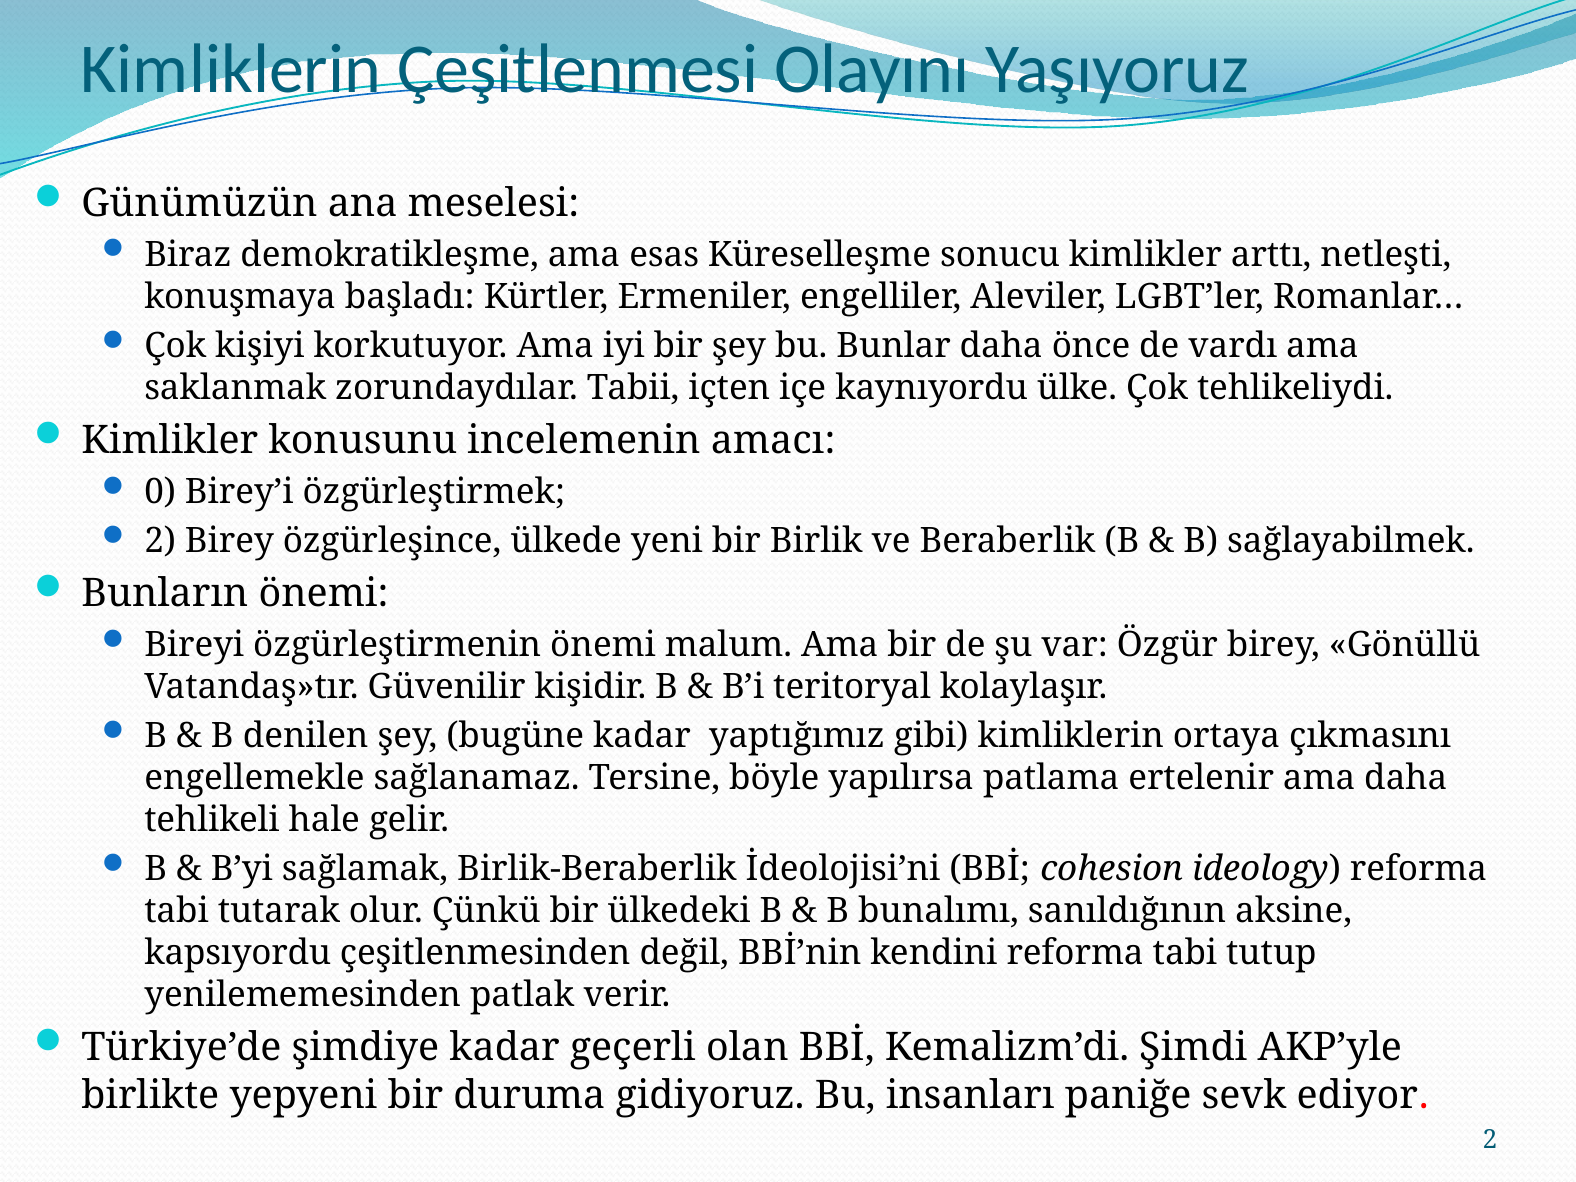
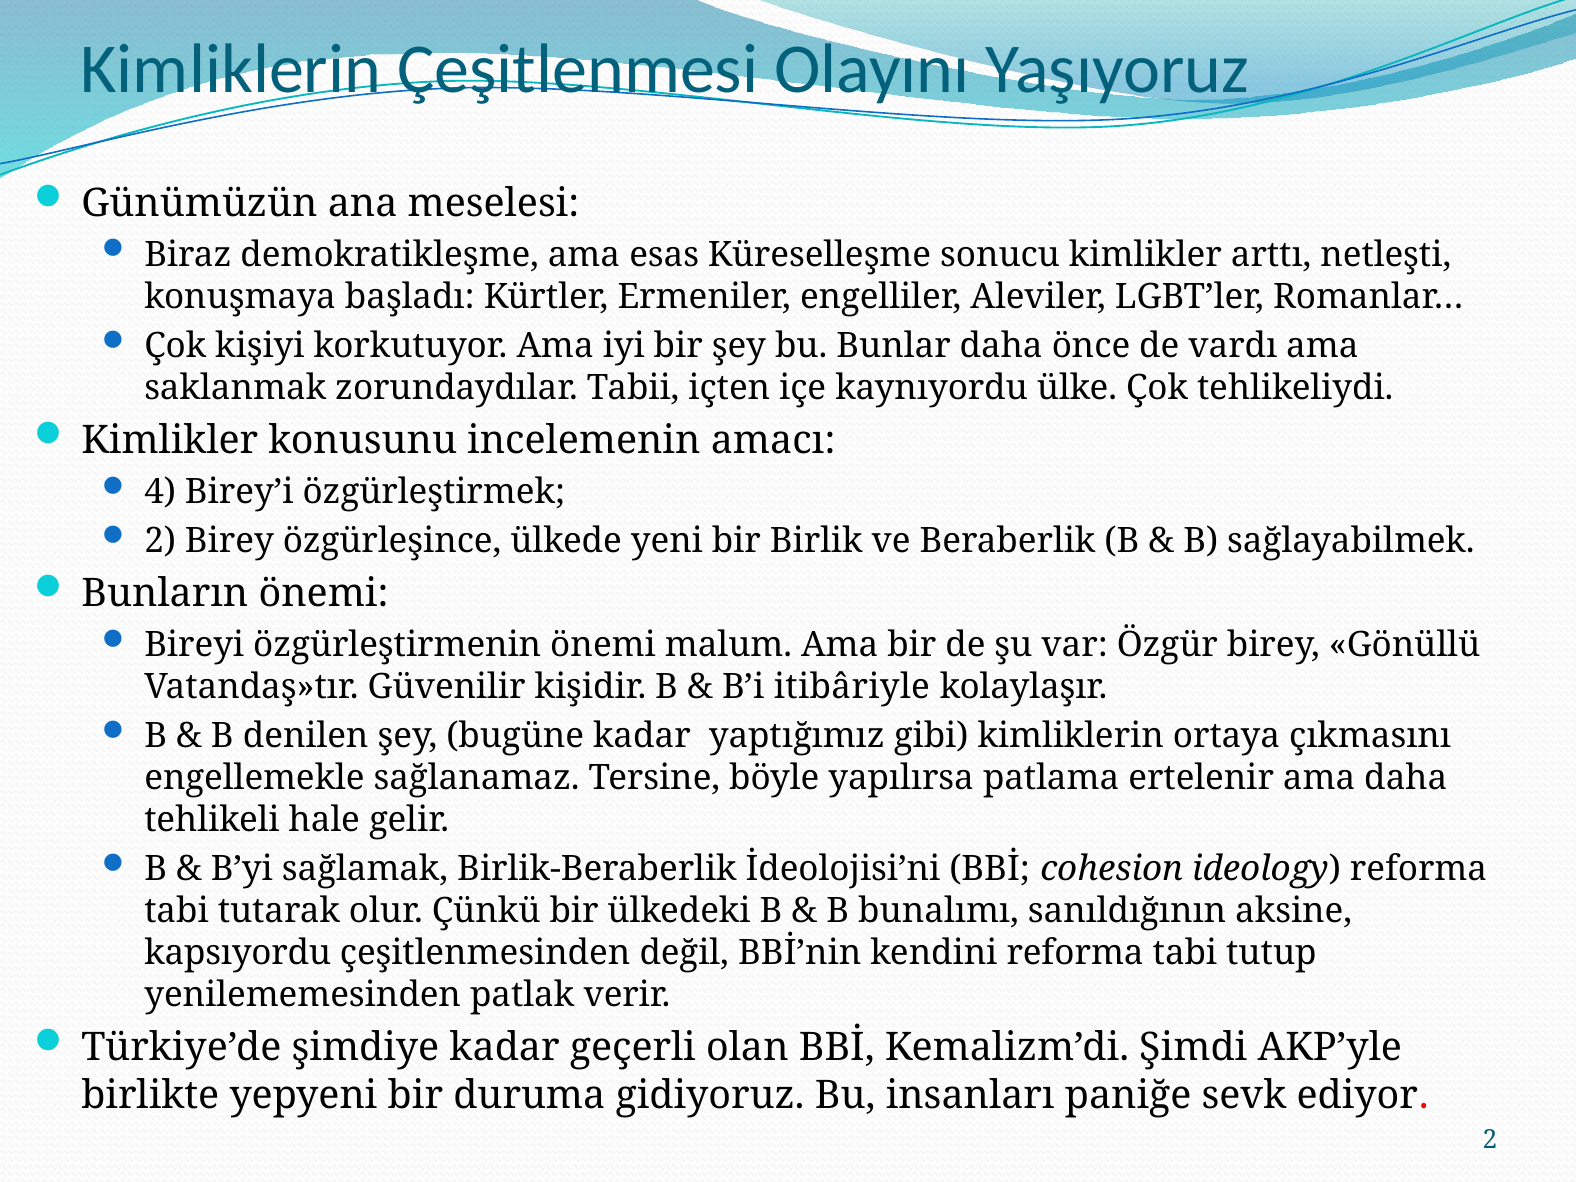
0: 0 -> 4
teritoryal: teritoryal -> itibâriyle
